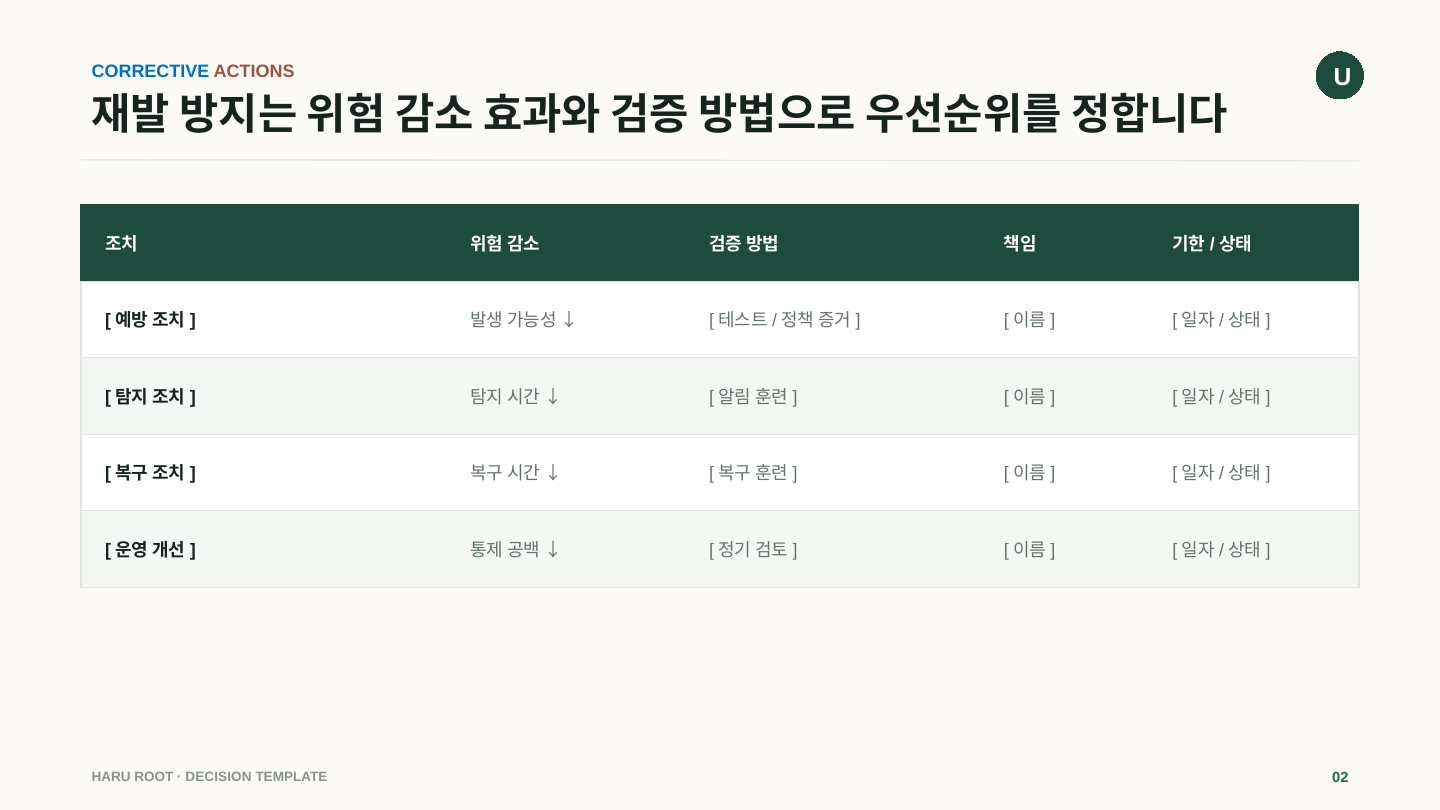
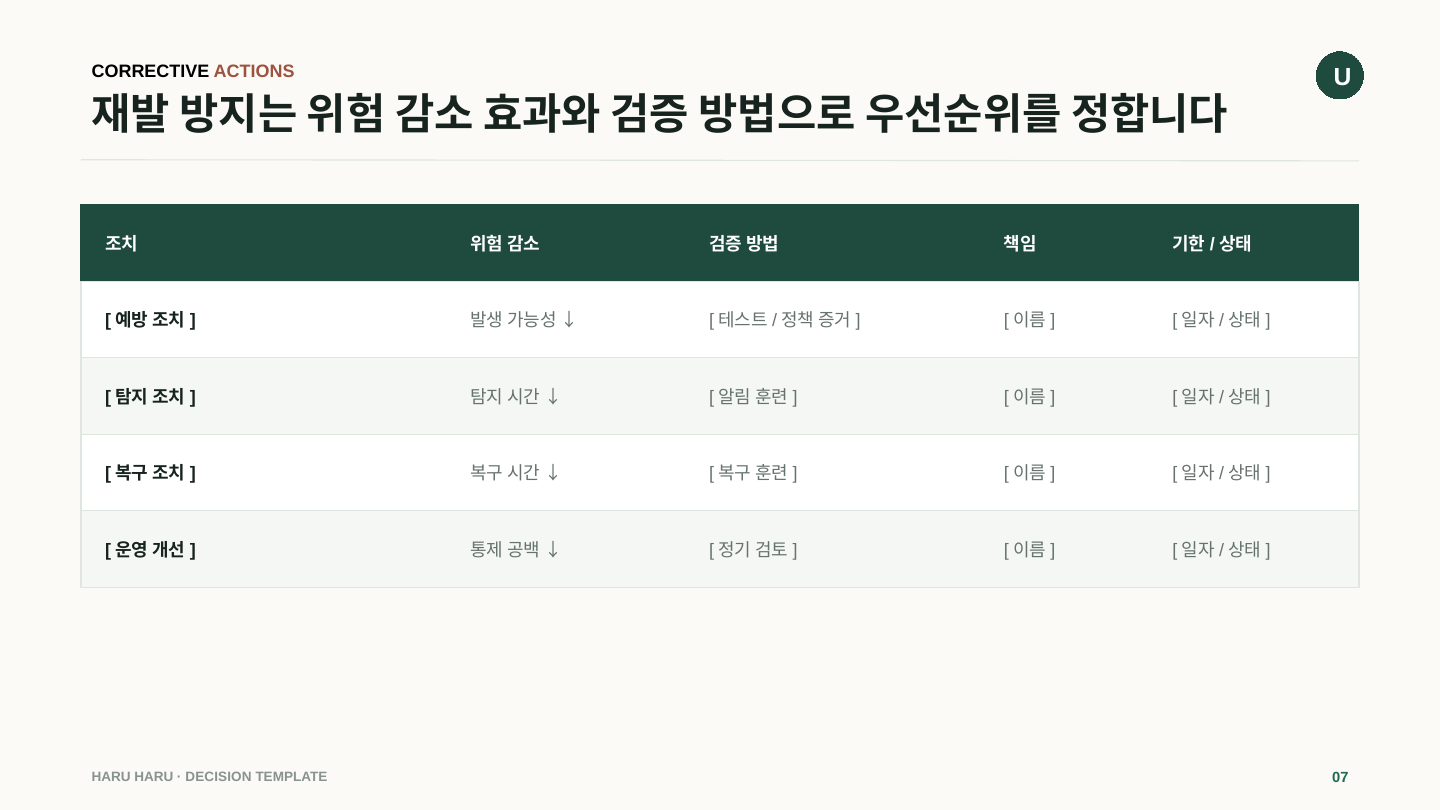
CORRECTIVE colour: blue -> black
HARU ROOT: ROOT -> HARU
02: 02 -> 07
